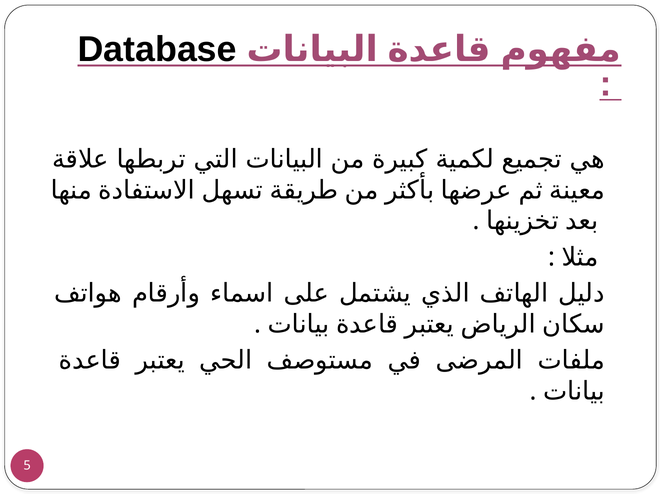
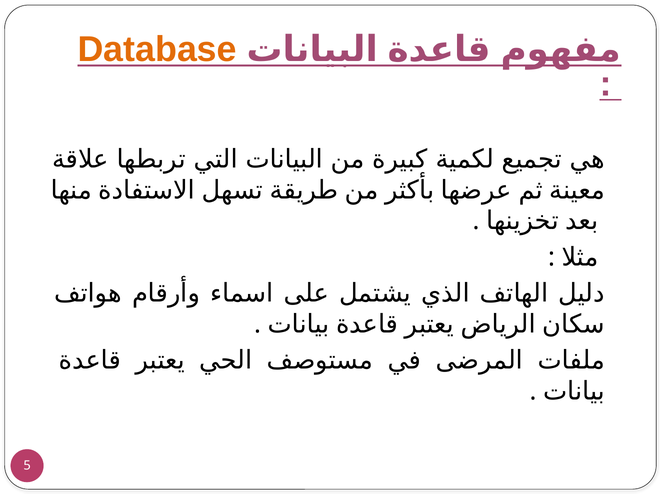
Database colour: black -> orange
